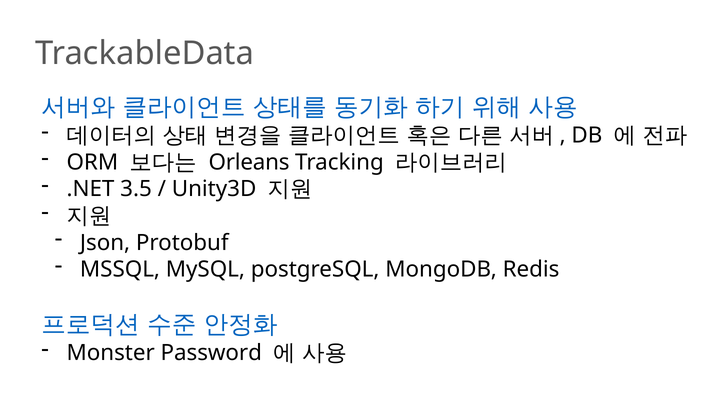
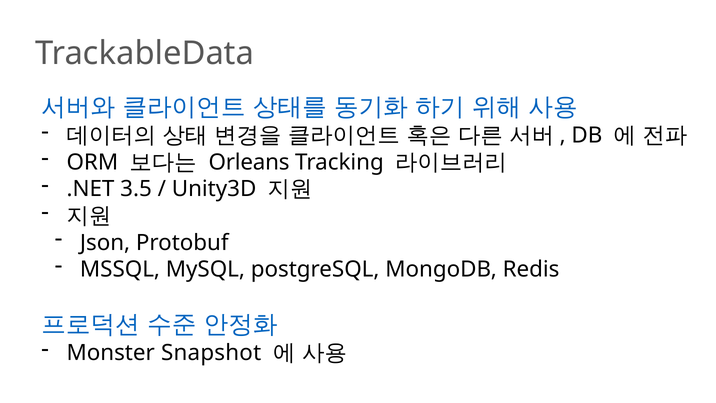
Password: Password -> Snapshot
